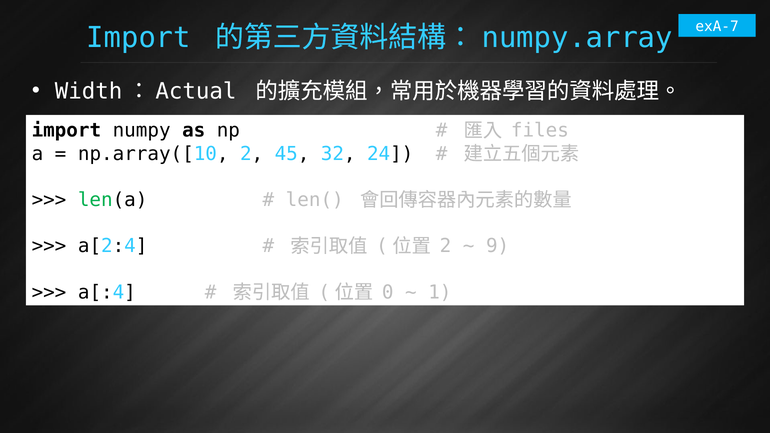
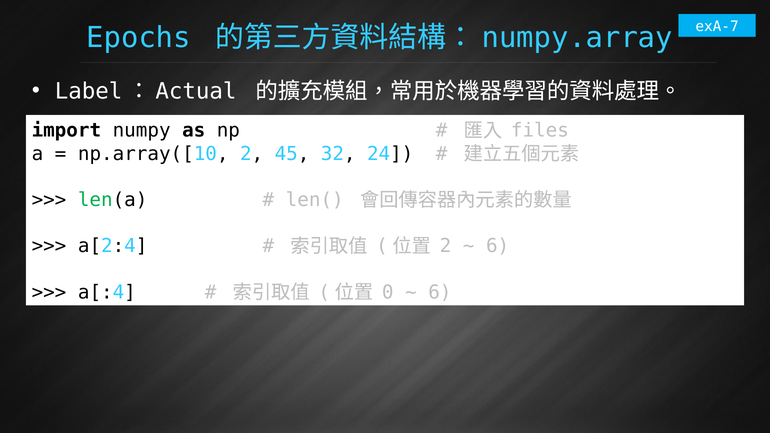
Import at (139, 37): Import -> Epochs
Width: Width -> Label
9 at (498, 246): 9 -> 6
1 at (440, 292): 1 -> 6
